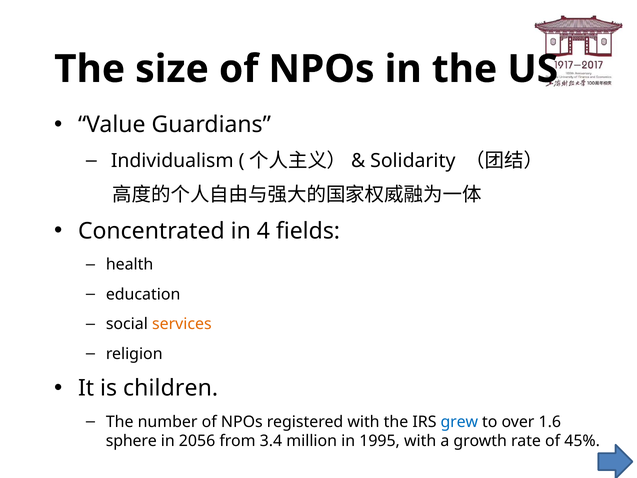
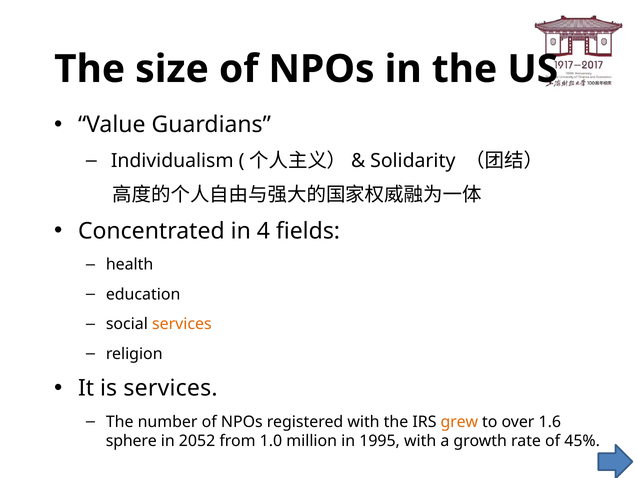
is children: children -> services
grew colour: blue -> orange
2056: 2056 -> 2052
3.4: 3.4 -> 1.0
